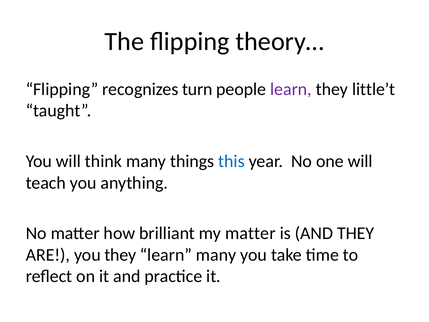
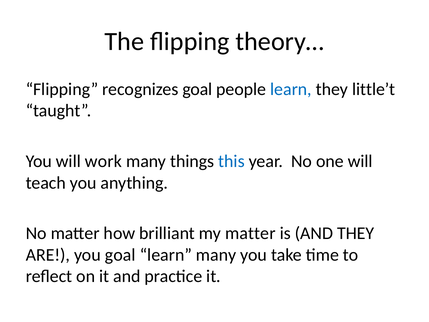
recognizes turn: turn -> goal
learn at (291, 89) colour: purple -> blue
think: think -> work
you they: they -> goal
